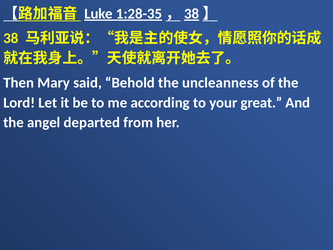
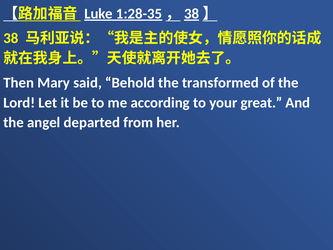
uncleanness: uncleanness -> transformed
